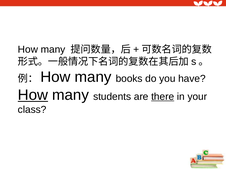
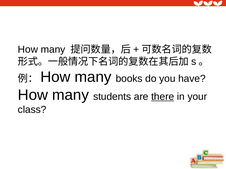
How at (33, 95) underline: present -> none
